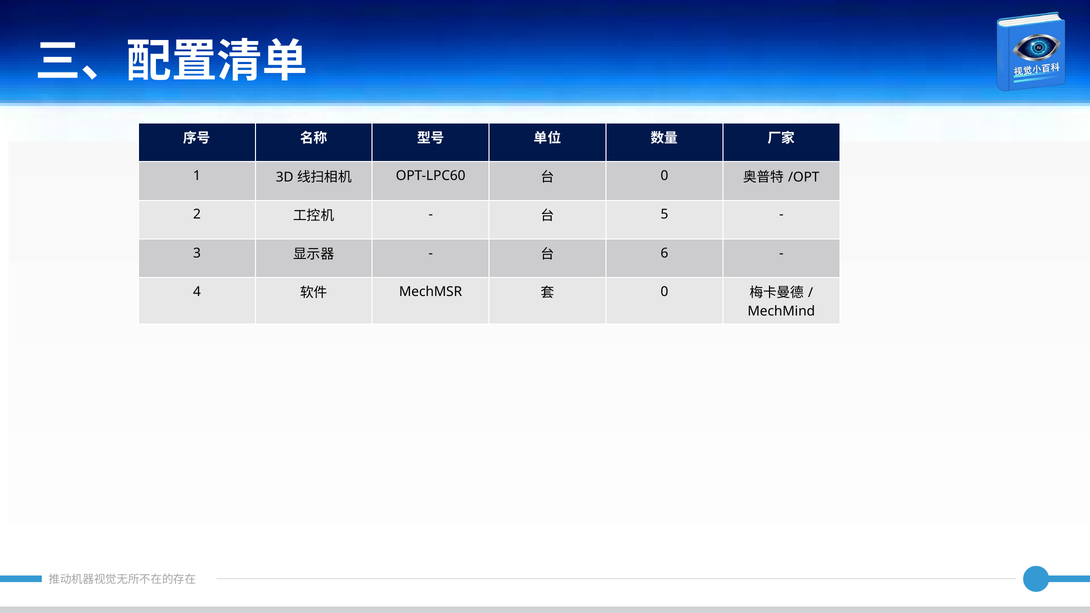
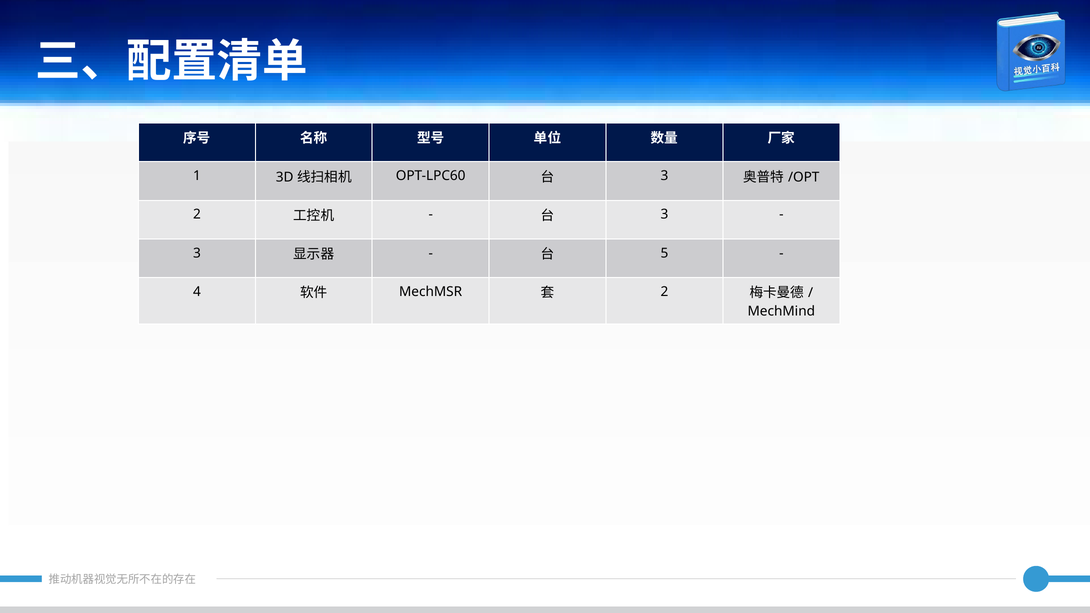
0 at (664, 176): 0 -> 3
5 at (664, 215): 5 -> 3
6: 6 -> 5
0 at (664, 292): 0 -> 2
